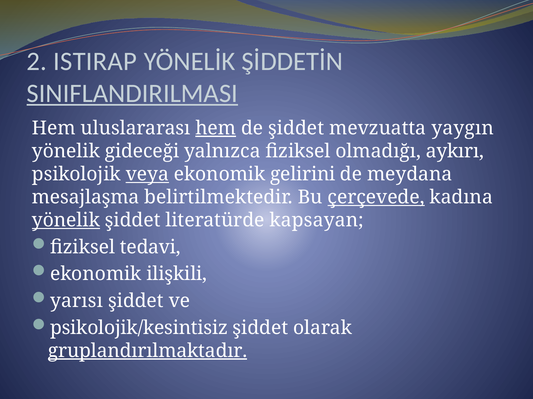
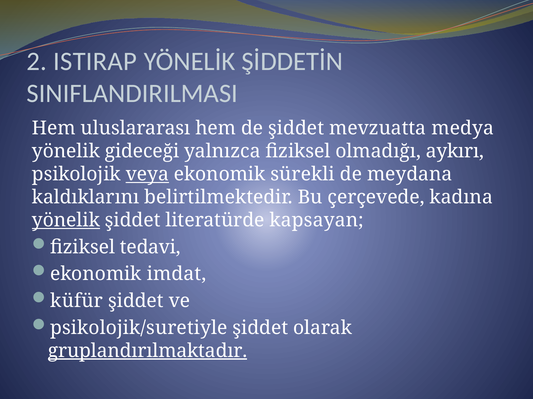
SINIFLANDIRILMASI underline: present -> none
hem at (216, 128) underline: present -> none
yaygın: yaygın -> medya
gelirini: gelirini -> sürekli
mesajlaşma: mesajlaşma -> kaldıklarını
çerçevede underline: present -> none
ilişkili: ilişkili -> imdat
yarısı: yarısı -> küfür
psikolojik/kesintisiz: psikolojik/kesintisiz -> psikolojik/suretiyle
